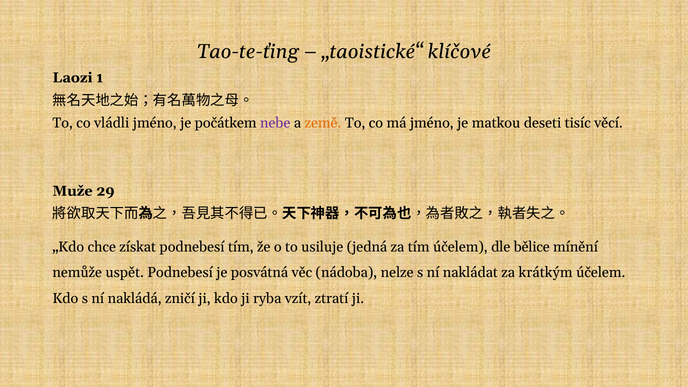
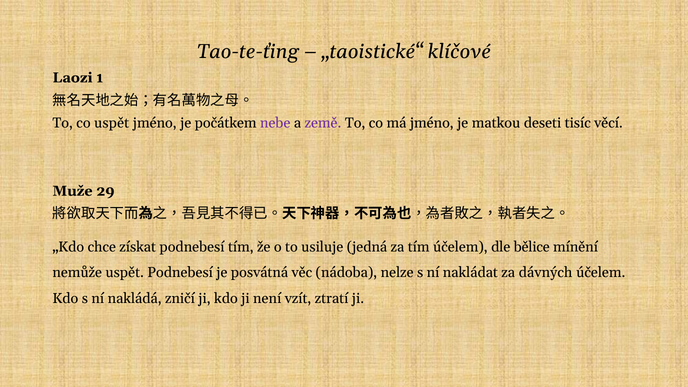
co vládli: vládli -> uspět
země colour: orange -> purple
krátkým: krátkým -> dávných
ryba: ryba -> není
